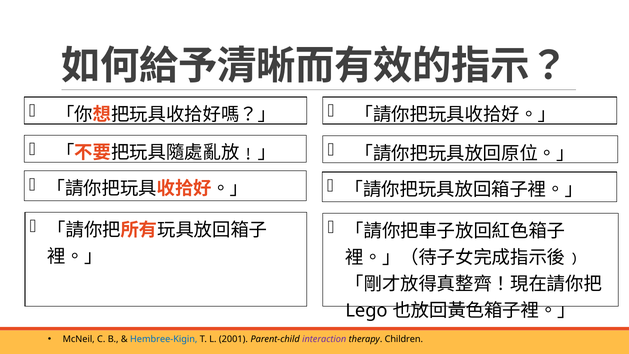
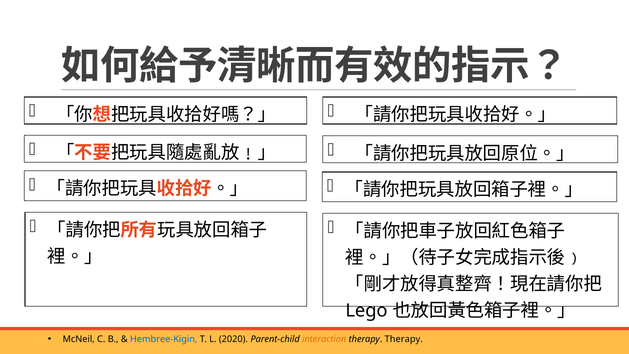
2001: 2001 -> 2020
interaction colour: purple -> orange
therapy Children: Children -> Therapy
